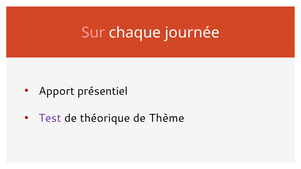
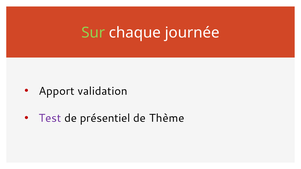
Sur colour: pink -> light green
présentiel: présentiel -> validation
théorique: théorique -> présentiel
